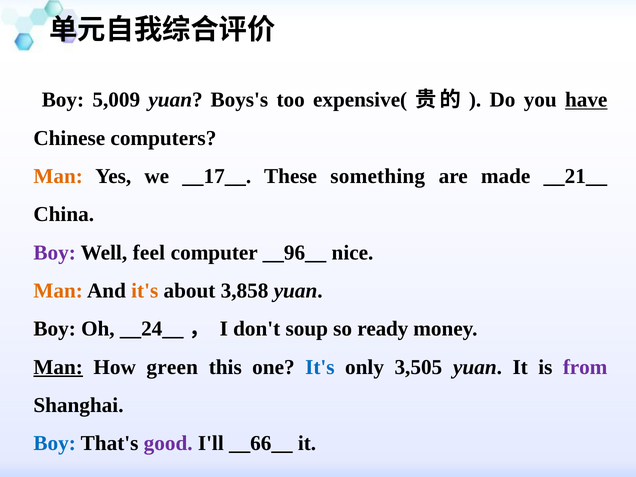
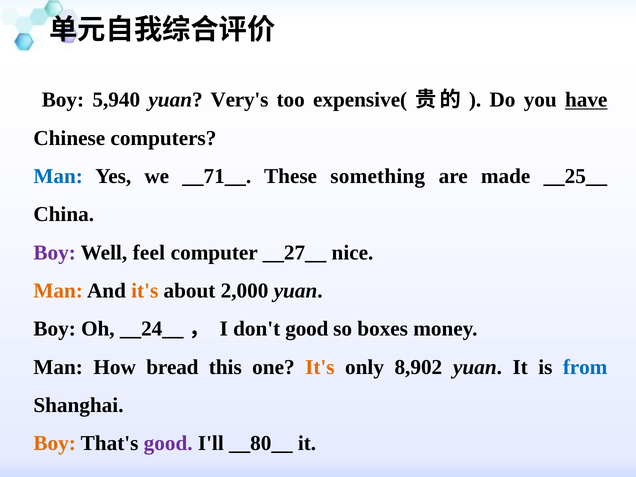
5,009: 5,009 -> 5,940
Boys's: Boys's -> Very's
Man at (58, 176) colour: orange -> blue
__17__: __17__ -> __71__
__21__: __21__ -> __25__
__96__: __96__ -> __27__
3,858: 3,858 -> 2,000
don't soup: soup -> good
ready: ready -> boxes
Man at (58, 367) underline: present -> none
green: green -> bread
It's at (320, 367) colour: blue -> orange
3,505: 3,505 -> 8,902
from colour: purple -> blue
Boy at (55, 443) colour: blue -> orange
__66__: __66__ -> __80__
